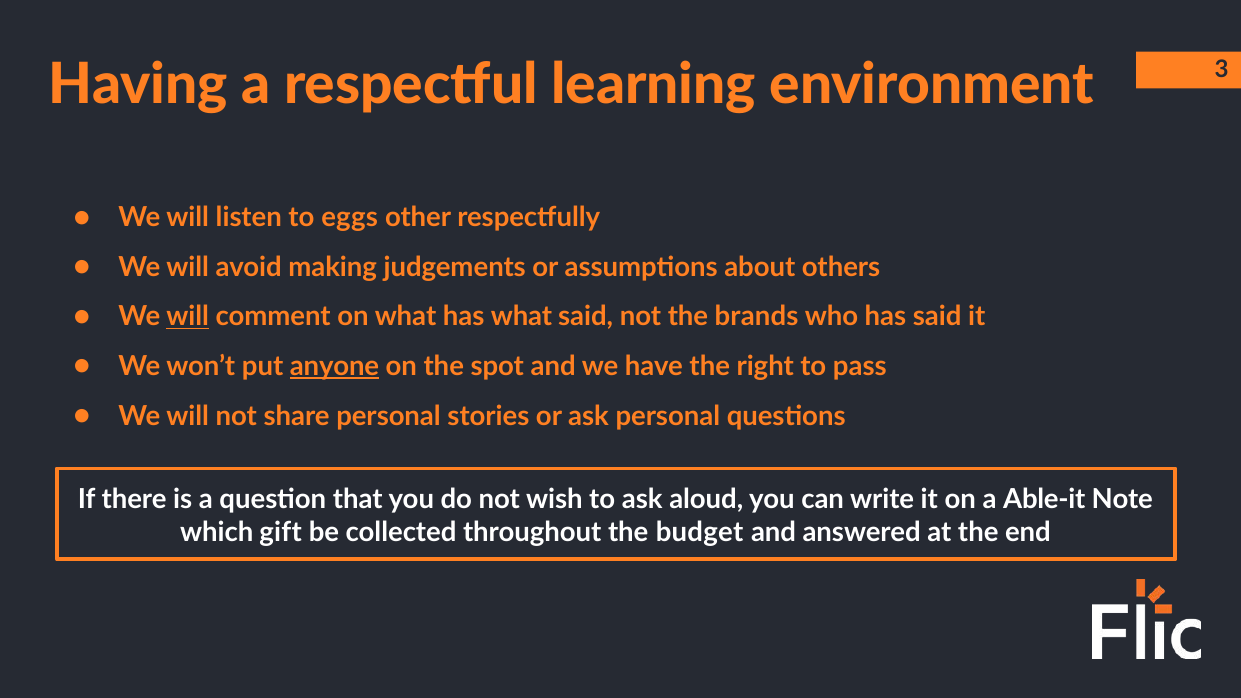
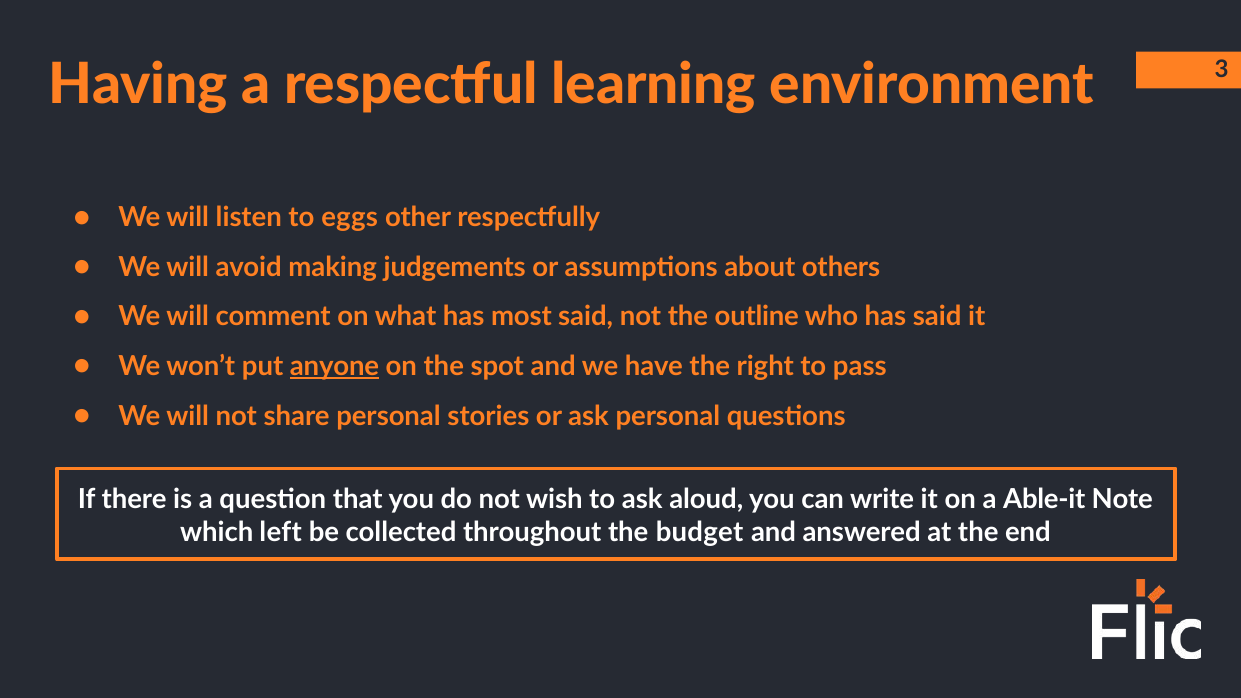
will at (188, 317) underline: present -> none
has what: what -> most
brands: brands -> outline
gift: gift -> left
